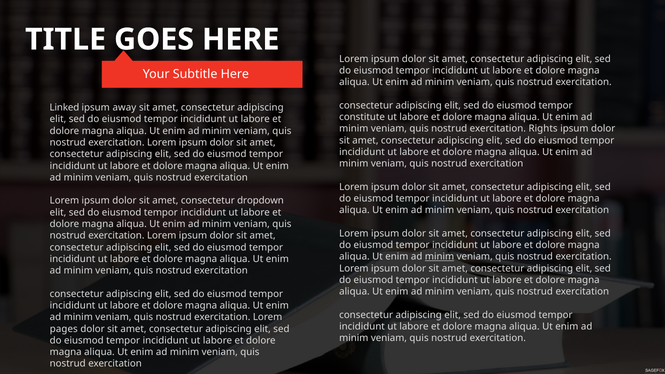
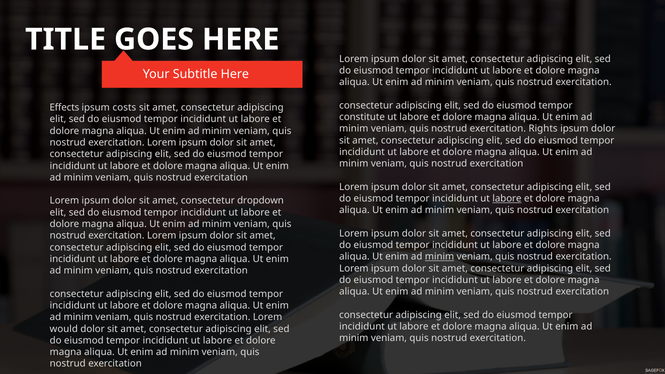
Linked: Linked -> Effects
away: away -> costs
labore at (507, 199) underline: none -> present
pages: pages -> would
